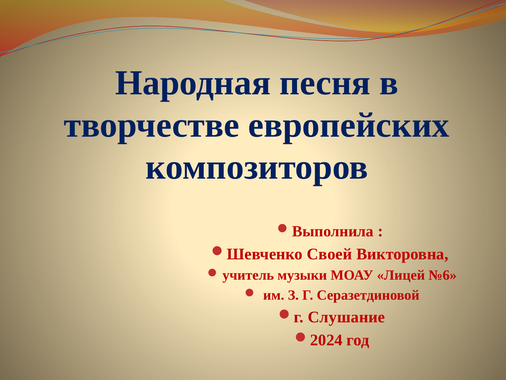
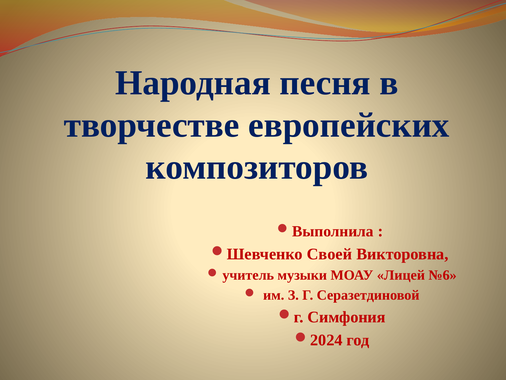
Слушание: Слушание -> Симфония
